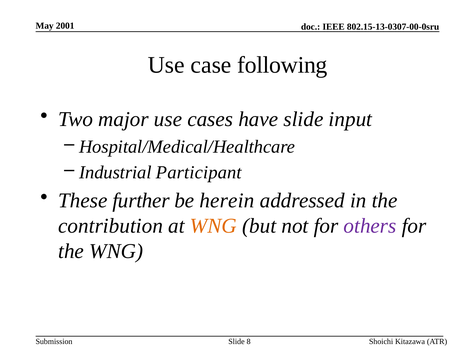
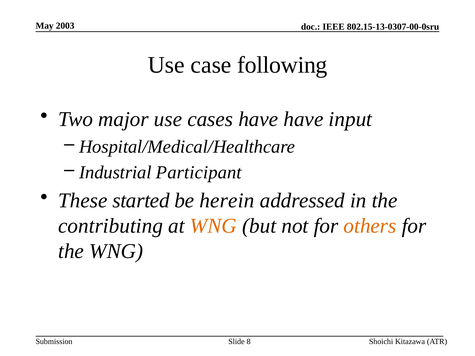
2001: 2001 -> 2003
have slide: slide -> have
further: further -> started
contribution: contribution -> contributing
others colour: purple -> orange
